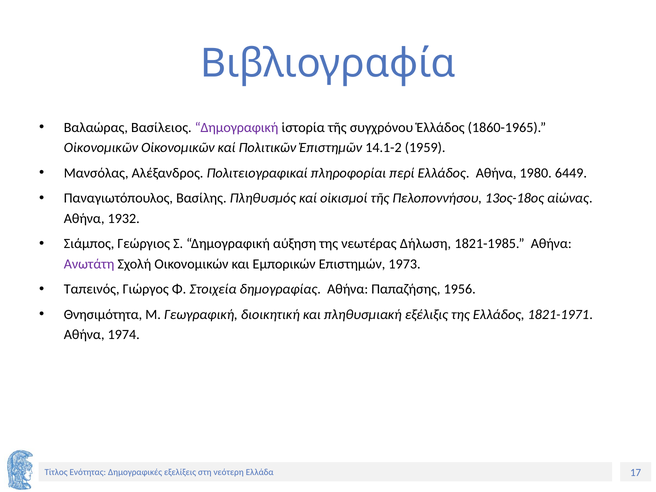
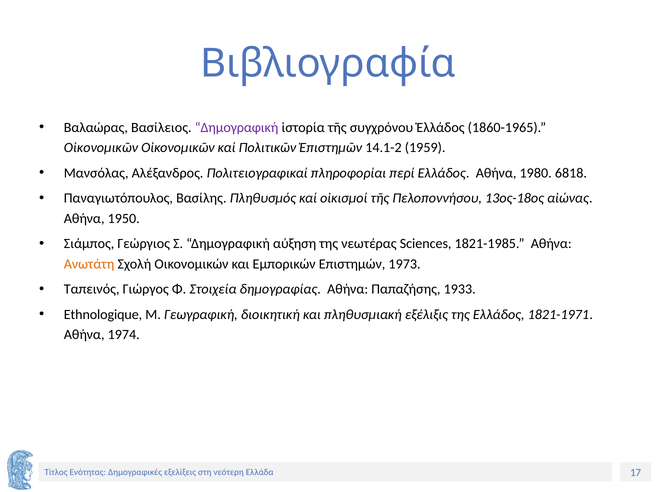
6449: 6449 -> 6818
1932: 1932 -> 1950
Δήλωση: Δήλωση -> Sciences
Ανωτάτη colour: purple -> orange
1956: 1956 -> 1933
Θνησιμότητα: Θνησιμότητα -> Ethnologique
